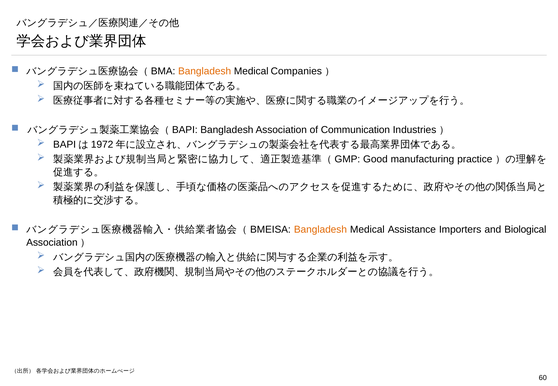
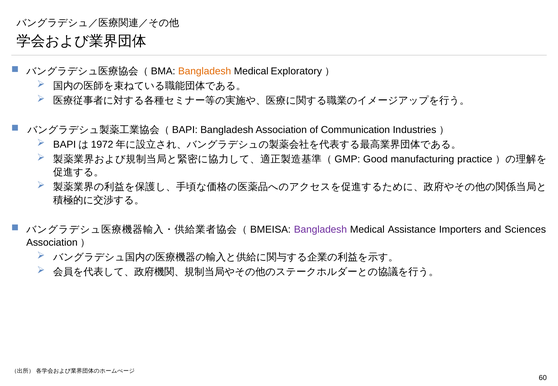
Companies: Companies -> Exploratory
Bangladesh at (320, 230) colour: orange -> purple
Biological: Biological -> Sciences
